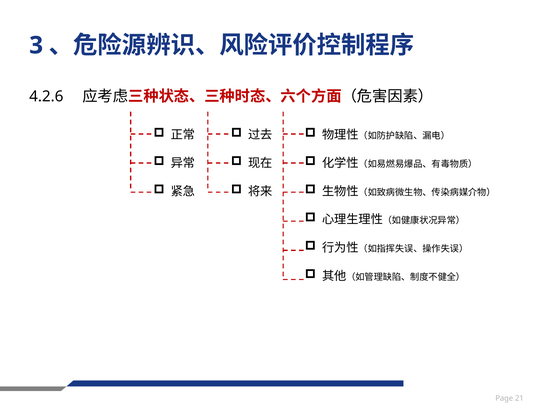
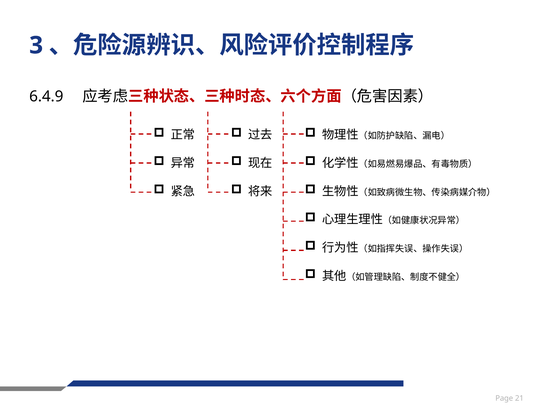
4.2.6: 4.2.6 -> 6.4.9
